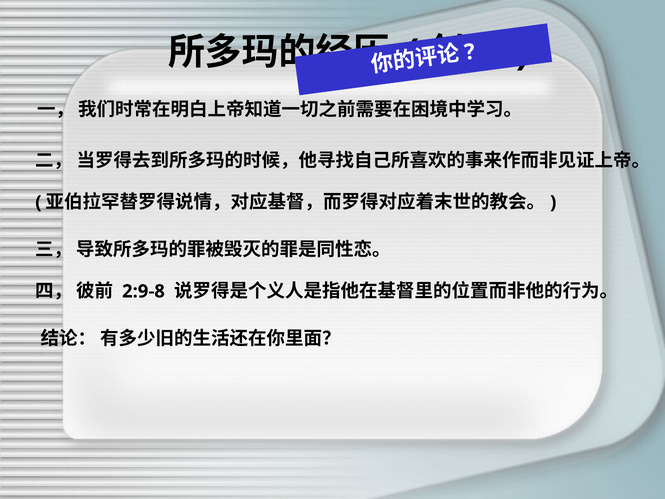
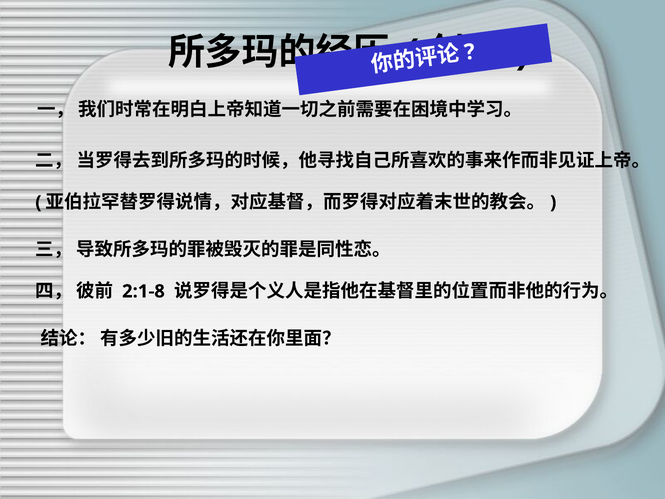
2:9-8: 2:9-8 -> 2:1-8
